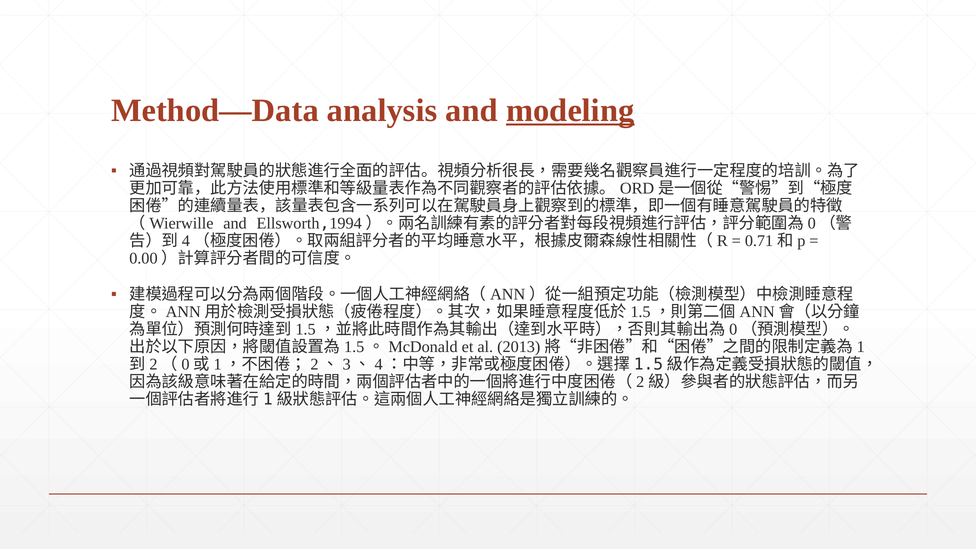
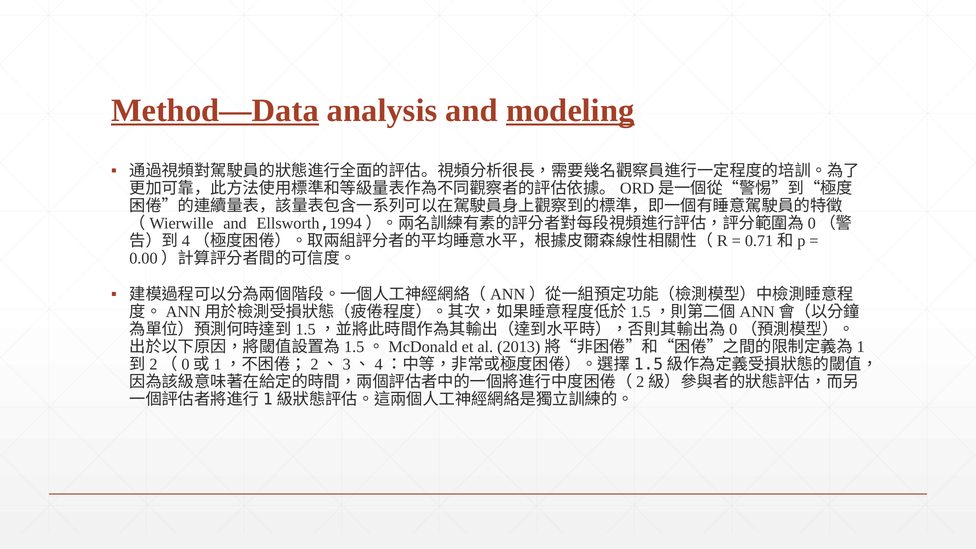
Method—Data underline: none -> present
